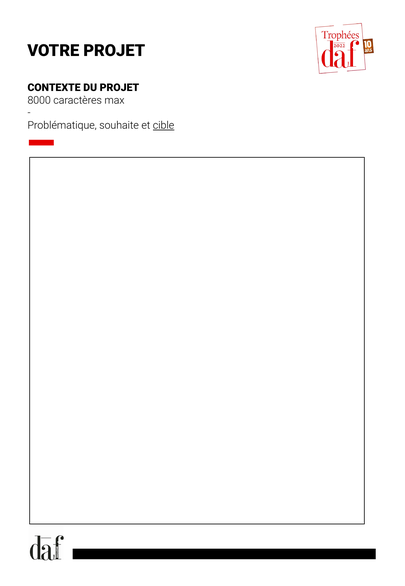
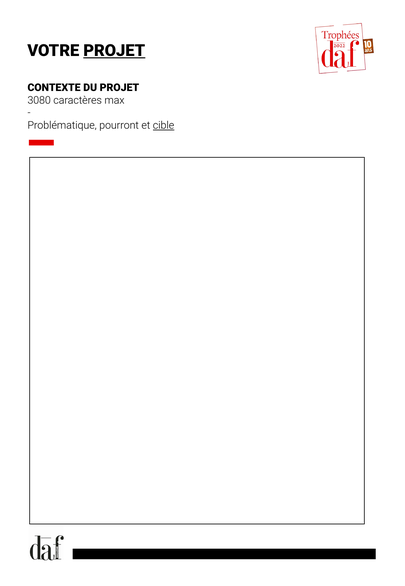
PROJET at (114, 51) underline: none -> present
8000: 8000 -> 3080
souhaite: souhaite -> pourront
